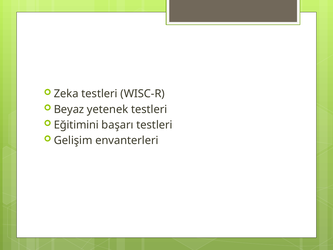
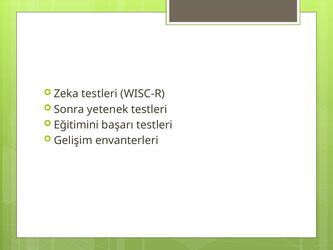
Beyaz: Beyaz -> Sonra
